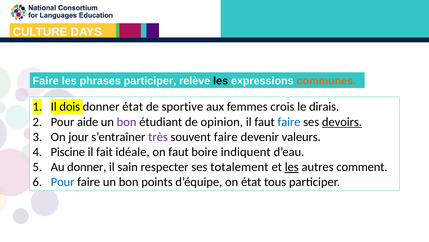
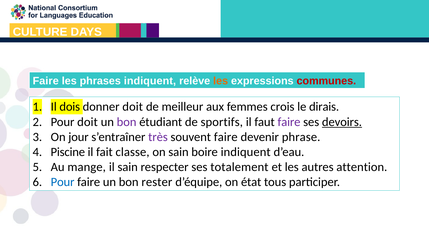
phrases participer: participer -> indiquent
les at (221, 81) colour: black -> orange
communes colour: orange -> red
donner état: état -> doit
sportive: sportive -> meilleur
Pour aide: aide -> doit
opinion: opinion -> sportifs
faire at (289, 122) colour: blue -> purple
valeurs: valeurs -> phrase
idéale: idéale -> classe
on faut: faut -> sain
Au donner: donner -> mange
les at (292, 167) underline: present -> none
comment: comment -> attention
points: points -> rester
